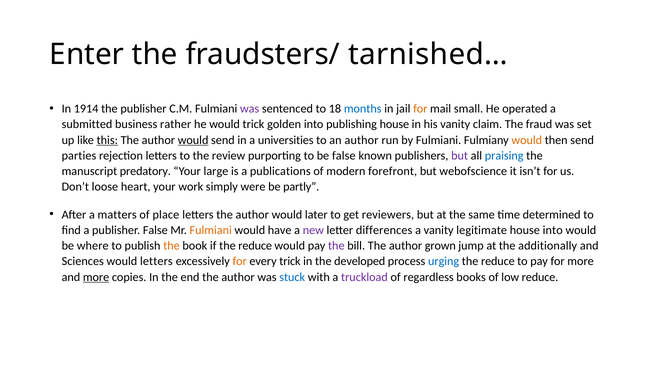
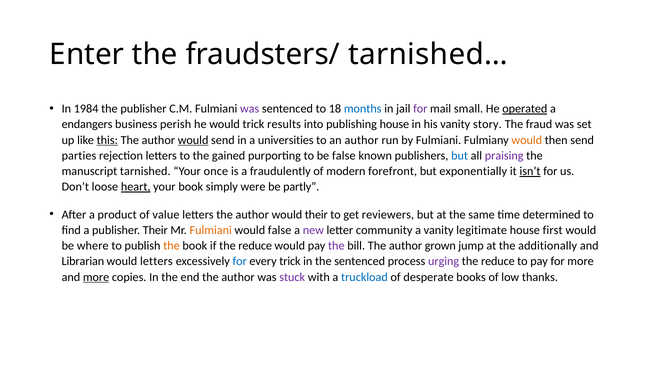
1914: 1914 -> 1984
for at (420, 109) colour: orange -> purple
operated underline: none -> present
submitted: submitted -> endangers
rather: rather -> perish
golden: golden -> results
claim: claim -> story
review: review -> gained
but at (460, 156) colour: purple -> blue
praising colour: blue -> purple
predatory: predatory -> tarnished
large: large -> once
publications: publications -> fraudulently
webofscience: webofscience -> exponentially
isn’t underline: none -> present
heart underline: none -> present
your work: work -> book
matters: matters -> product
place: place -> value
would later: later -> their
publisher False: False -> Their
would have: have -> false
differences: differences -> community
house into: into -> first
Sciences: Sciences -> Librarian
for at (240, 262) colour: orange -> blue
the developed: developed -> sentenced
urging colour: blue -> purple
stuck colour: blue -> purple
truckload colour: purple -> blue
regardless: regardless -> desperate
low reduce: reduce -> thanks
